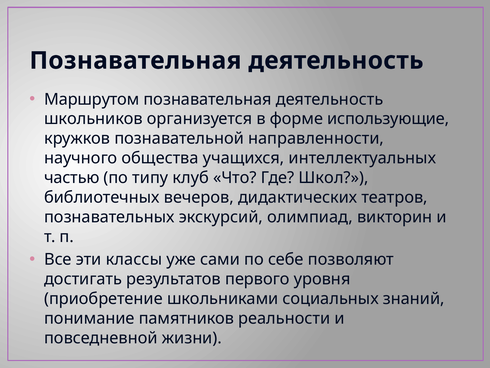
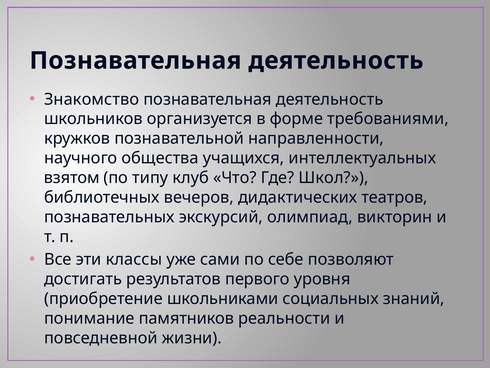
Маршрутом: Маршрутом -> Знакомство
использующие: использующие -> требованиями
частью: частью -> взятом
